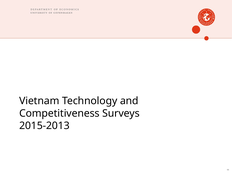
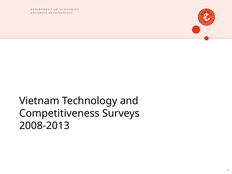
2015-2013: 2015-2013 -> 2008-2013
